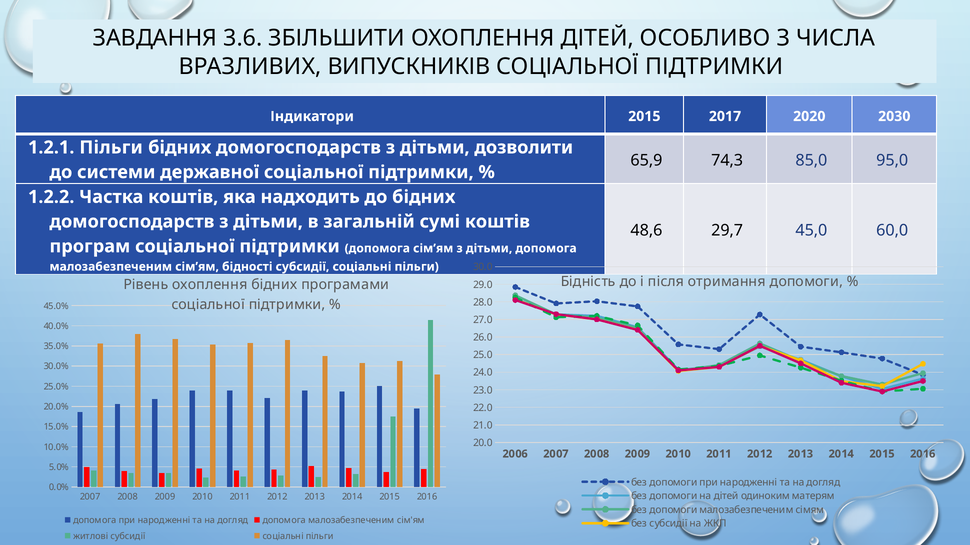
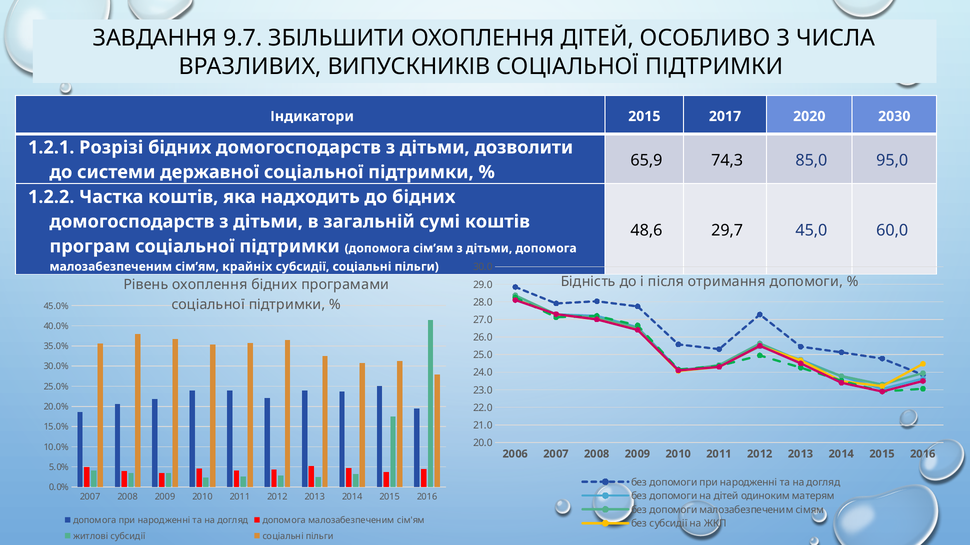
3.6: 3.6 -> 9.7
1.2.1 Пільги: Пільги -> Розрізі
бідності: бідності -> крайніх
